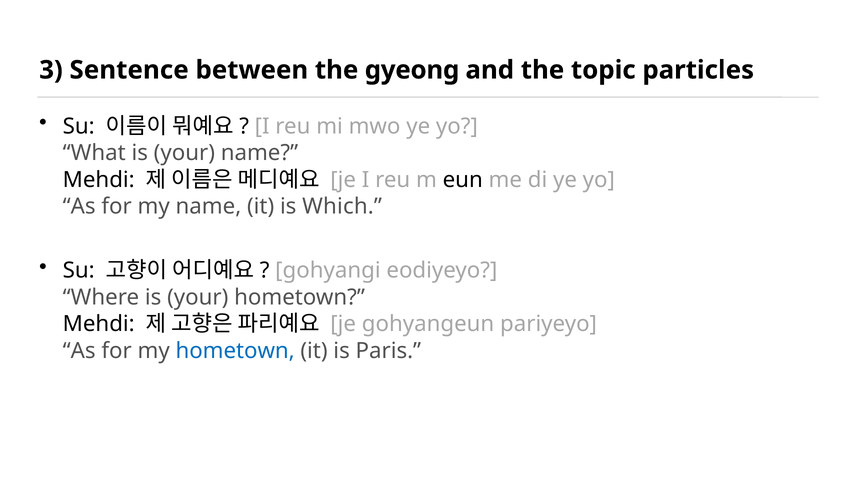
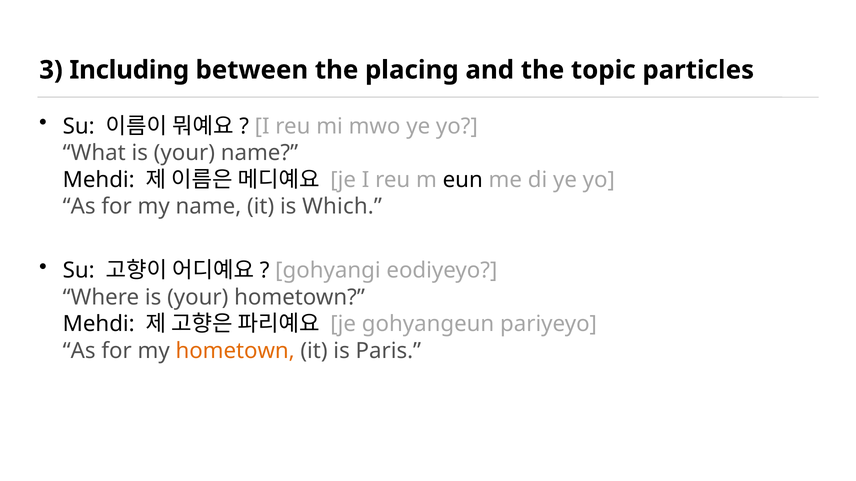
Sentence: Sentence -> Including
gyeong: gyeong -> placing
hometown at (235, 351) colour: blue -> orange
